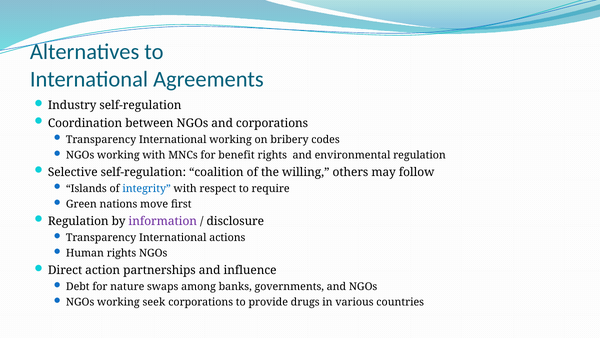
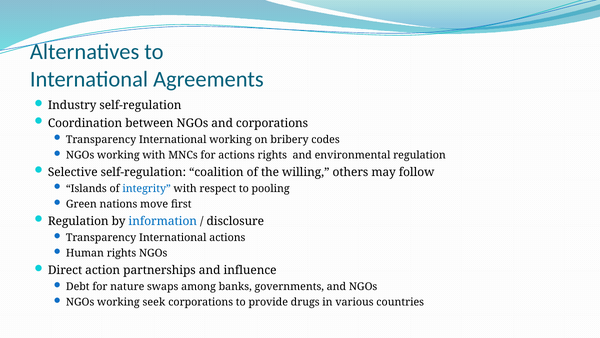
for benefit: benefit -> actions
require: require -> pooling
information colour: purple -> blue
